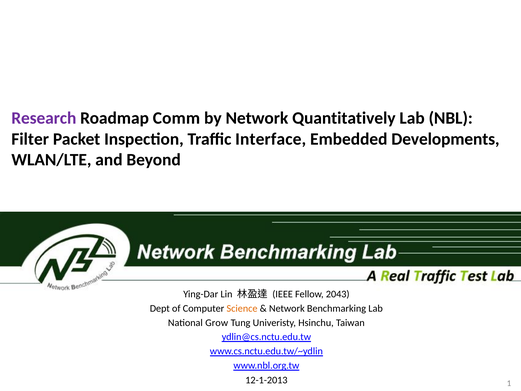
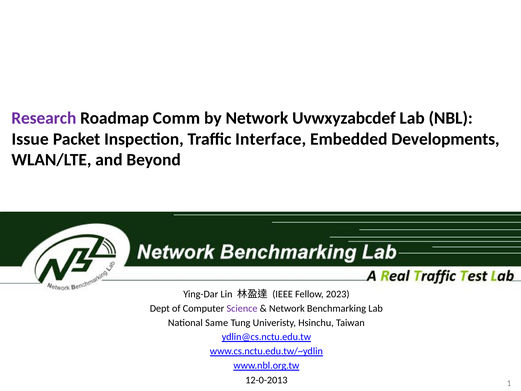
Quantitatively: Quantitatively -> Uvwxyzabcdef
Filter: Filter -> Issue
2043: 2043 -> 2023
Science colour: orange -> purple
Grow: Grow -> Same
12-1-2013: 12-1-2013 -> 12-0-2013
